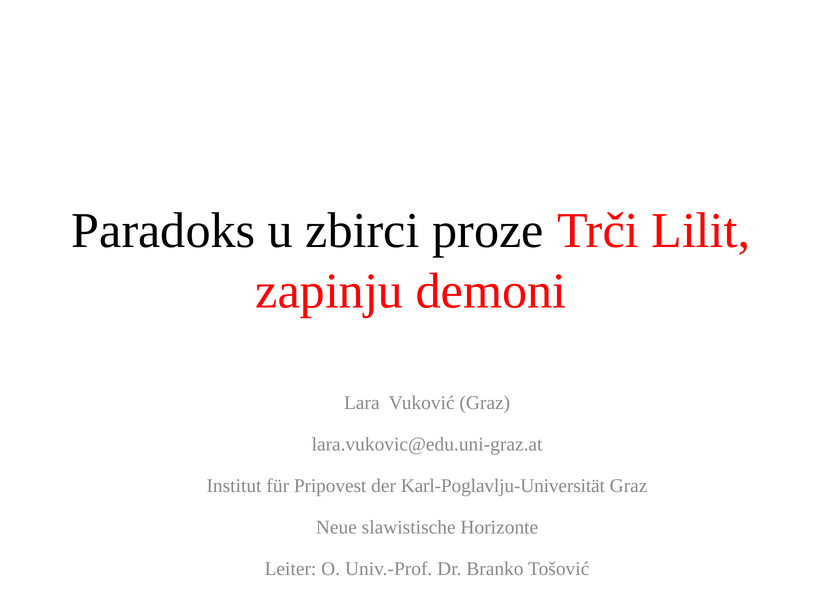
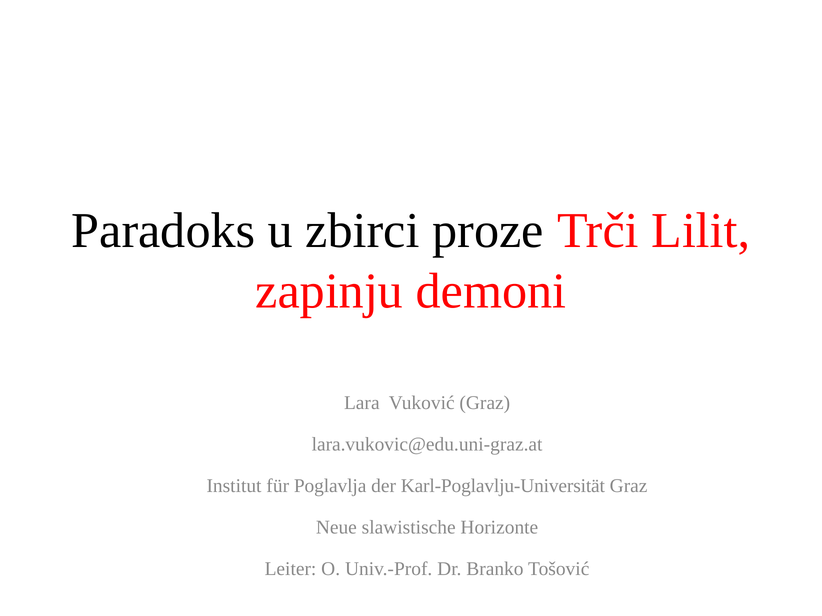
Pripovest: Pripovest -> Poglavlja
